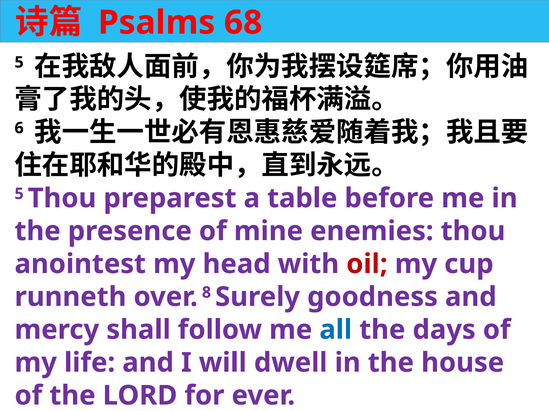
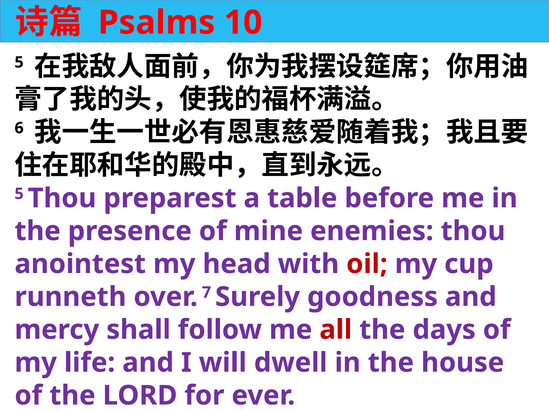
68: 68 -> 10
8: 8 -> 7
all colour: blue -> red
